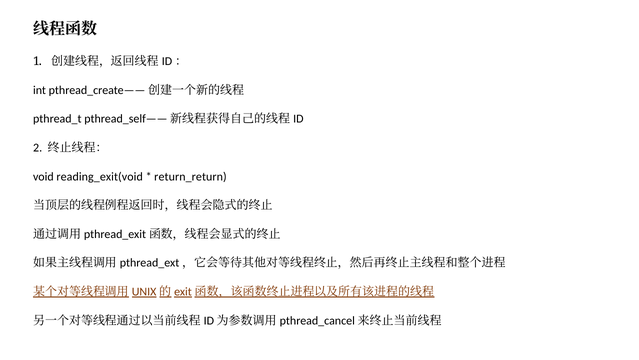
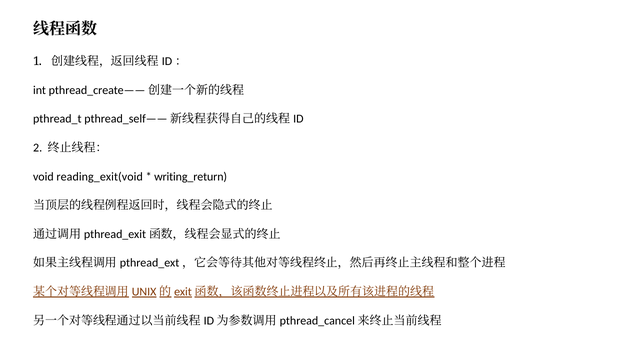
return_return: return_return -> writing_return
